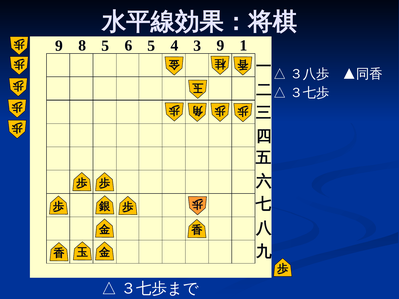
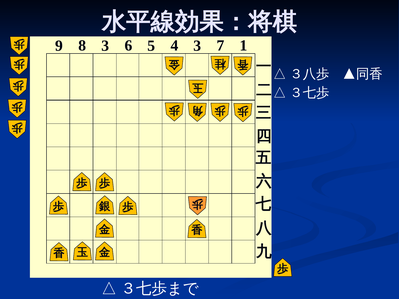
8 5: 5 -> 3
3 9: 9 -> 7
